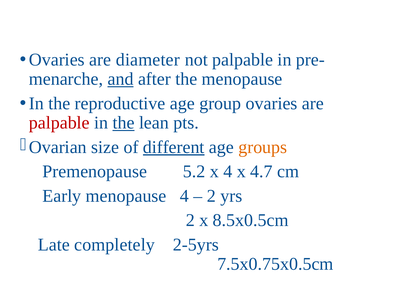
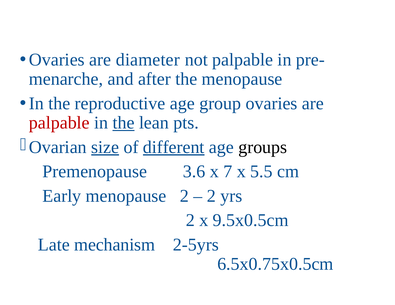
and underline: present -> none
size underline: none -> present
groups colour: orange -> black
5.2: 5.2 -> 3.6
x 4: 4 -> 7
4.7: 4.7 -> 5.5
menopause 4: 4 -> 2
8.5x0.5cm: 8.5x0.5cm -> 9.5x0.5cm
completely: completely -> mechanism
7.5x0.75x0.5cm: 7.5x0.75x0.5cm -> 6.5x0.75x0.5cm
